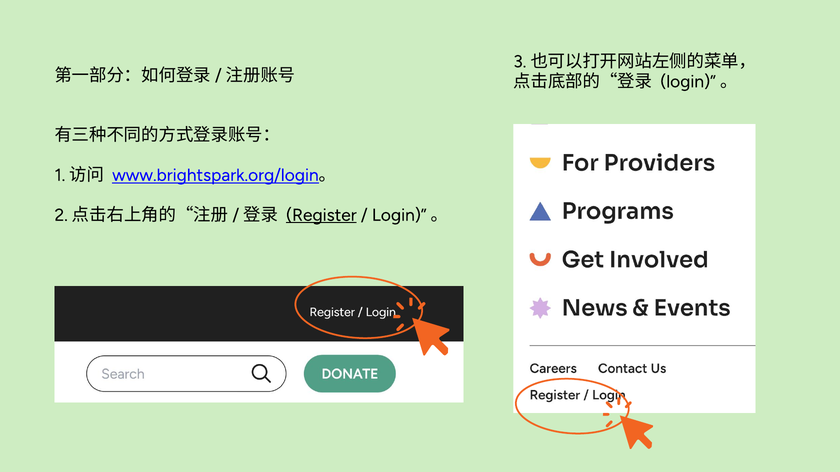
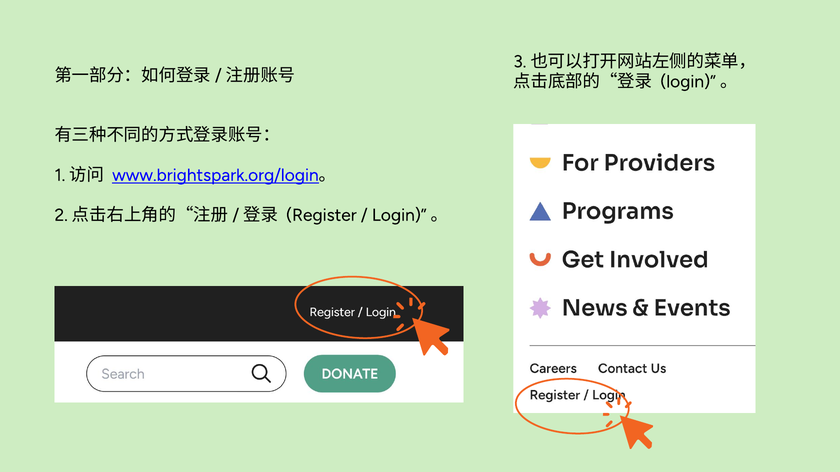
Register underline: present -> none
